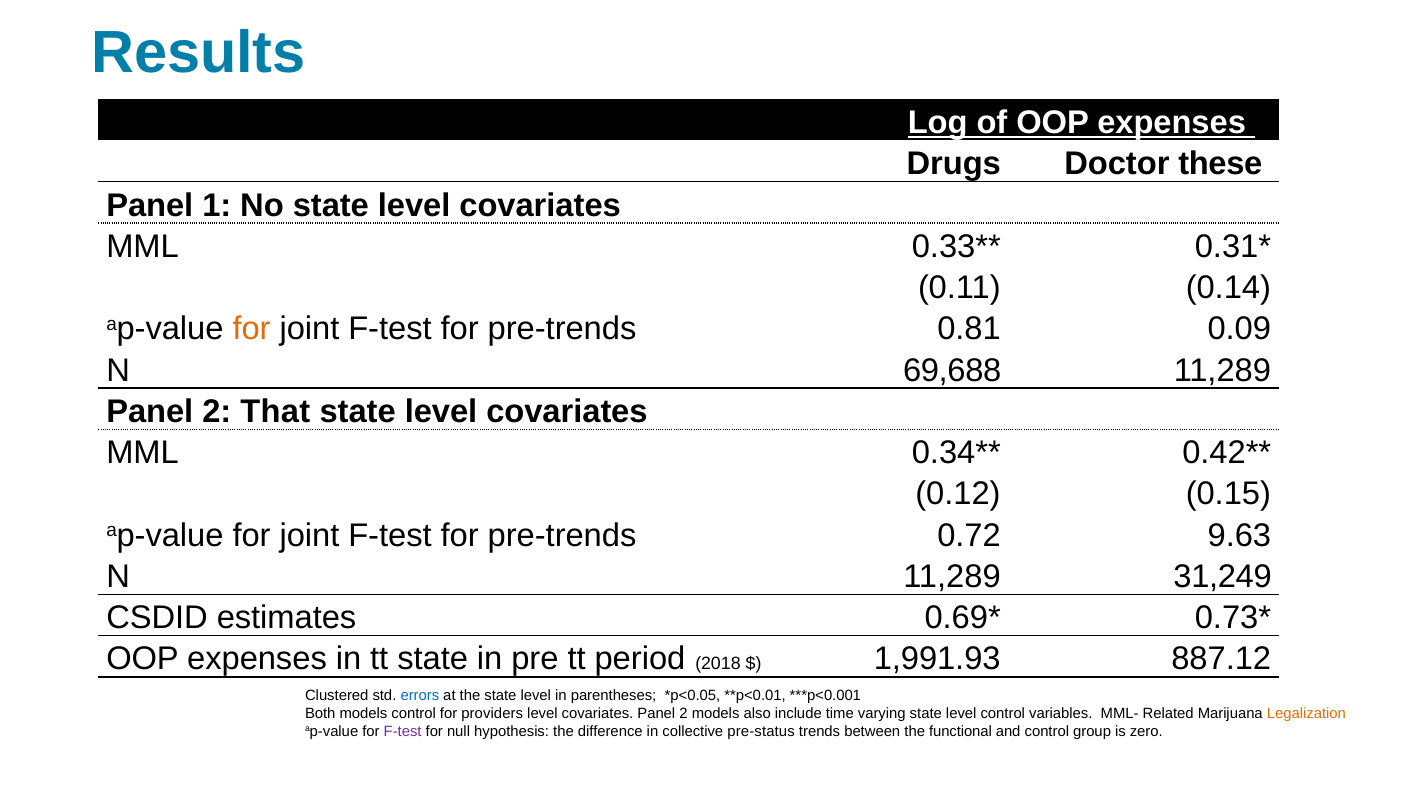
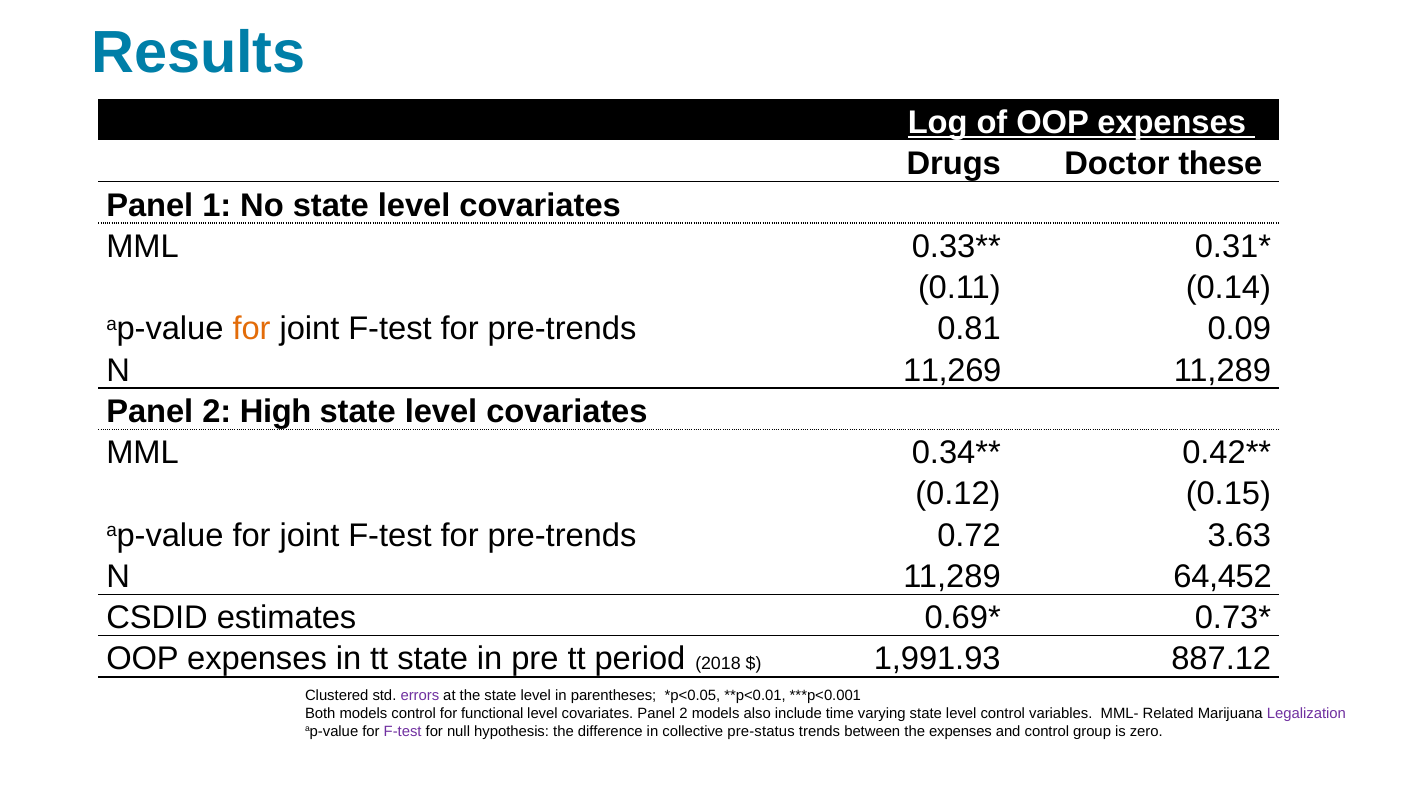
69,688: 69,688 -> 11,269
That: That -> High
9.63: 9.63 -> 3.63
31,249: 31,249 -> 64,452
errors colour: blue -> purple
providers: providers -> functional
Legalization colour: orange -> purple
the functional: functional -> expenses
